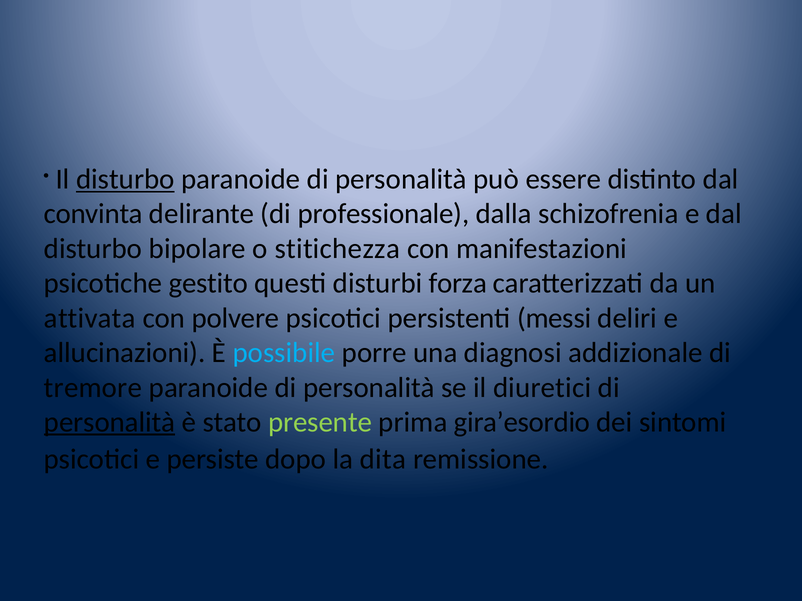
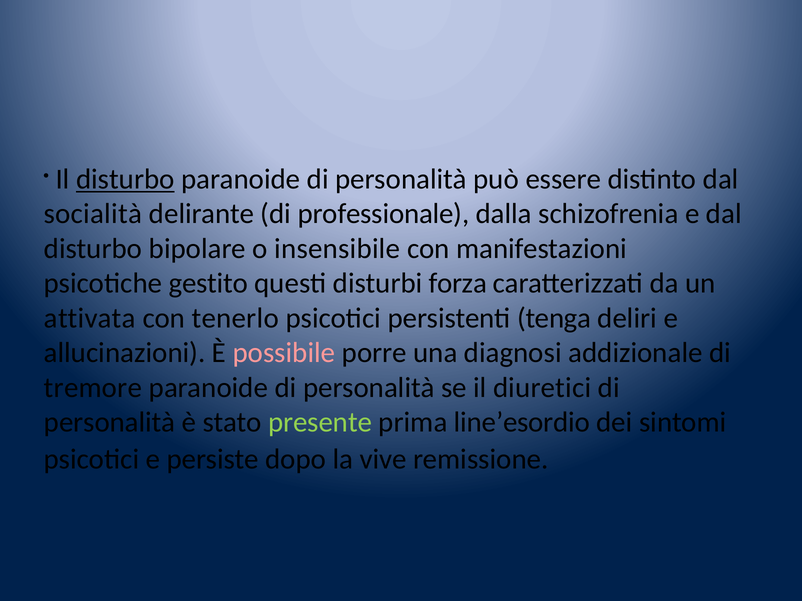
convinta: convinta -> socialità
stitichezza: stitichezza -> insensibile
polvere: polvere -> tenerlo
messi: messi -> tenga
possibile colour: light blue -> pink
personalità at (110, 423) underline: present -> none
gira’esordio: gira’esordio -> line’esordio
dita: dita -> vive
